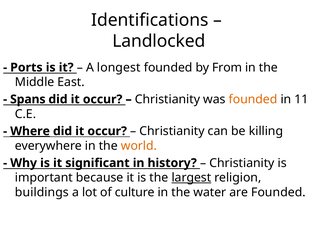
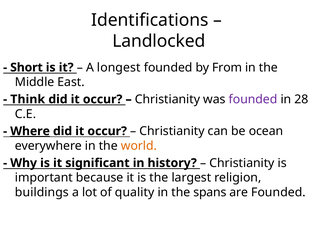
Ports: Ports -> Short
Spans: Spans -> Think
founded at (253, 99) colour: orange -> purple
11: 11 -> 28
killing: killing -> ocean
largest underline: present -> none
culture: culture -> quality
water: water -> spans
